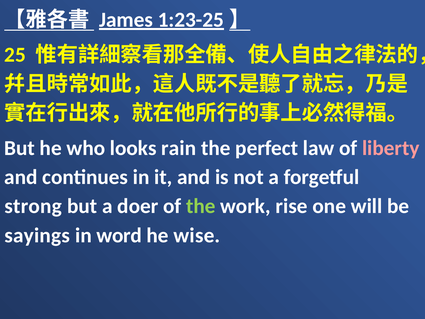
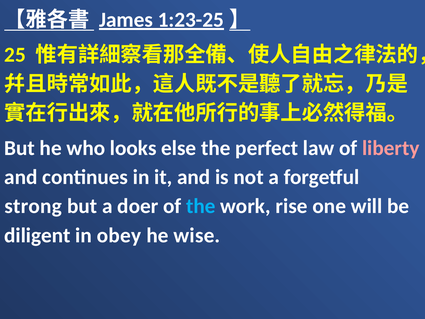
rain: rain -> else
the at (201, 206) colour: light green -> light blue
sayings: sayings -> diligent
word: word -> obey
